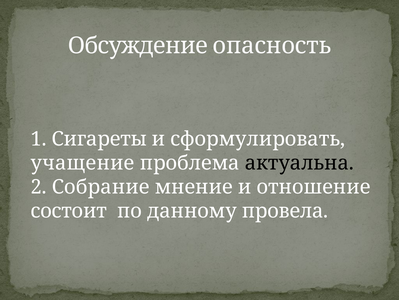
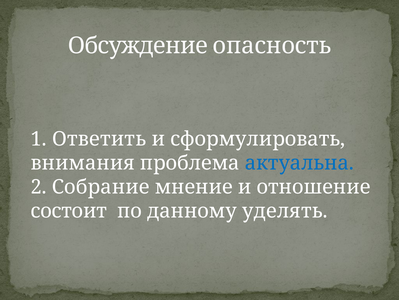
Сигареты: Сигареты -> Ответить
учащение: учащение -> внимания
актуальна colour: black -> blue
провела: провела -> уделять
